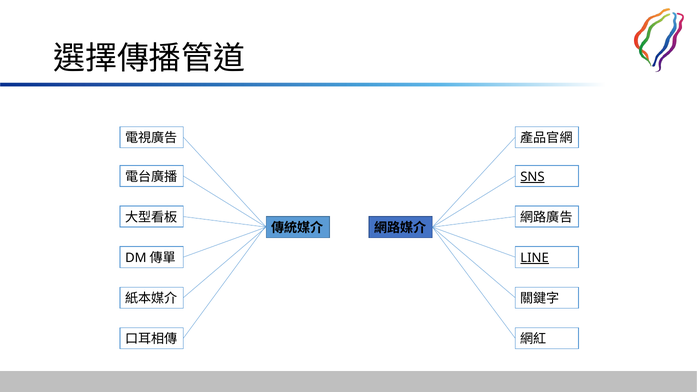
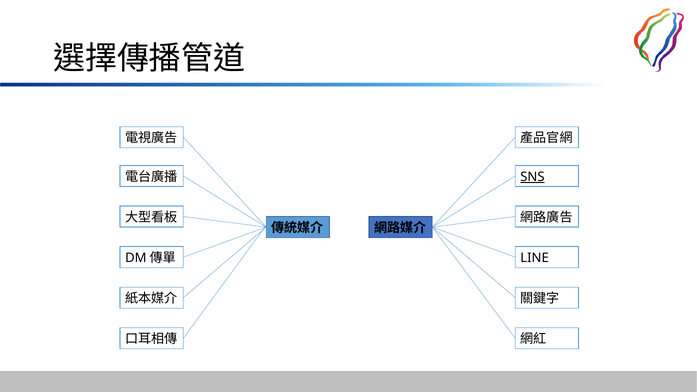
LINE underline: present -> none
